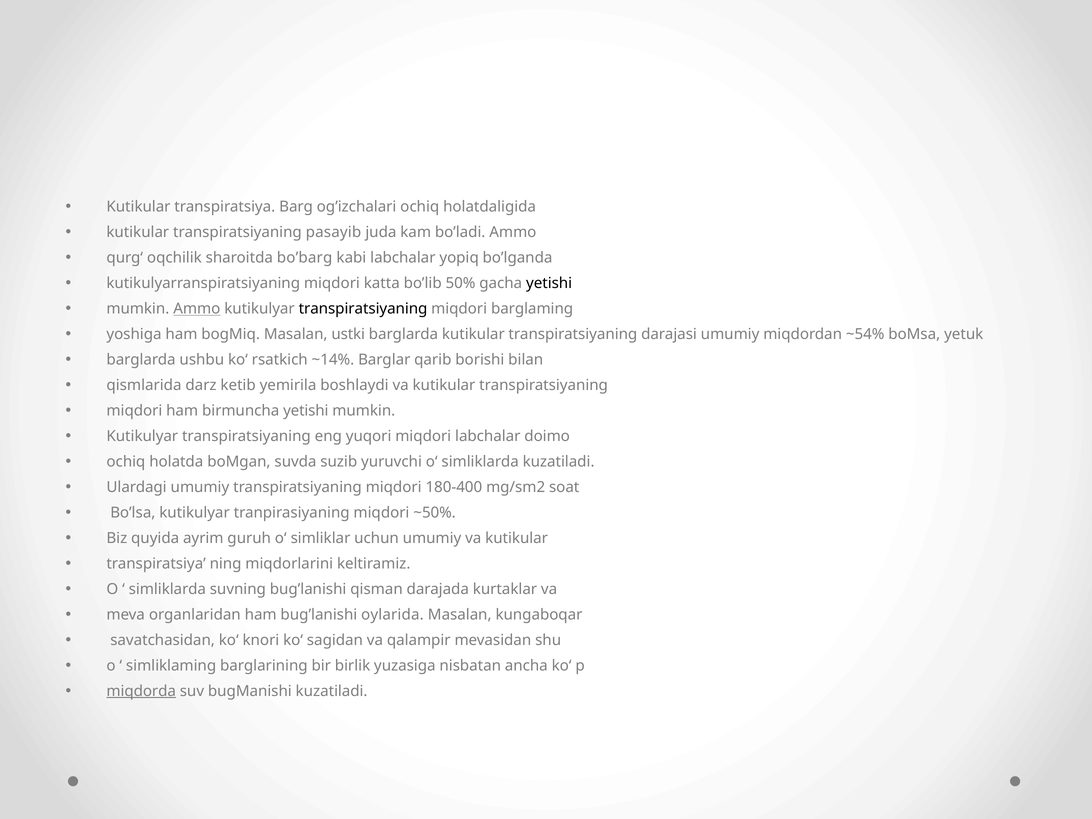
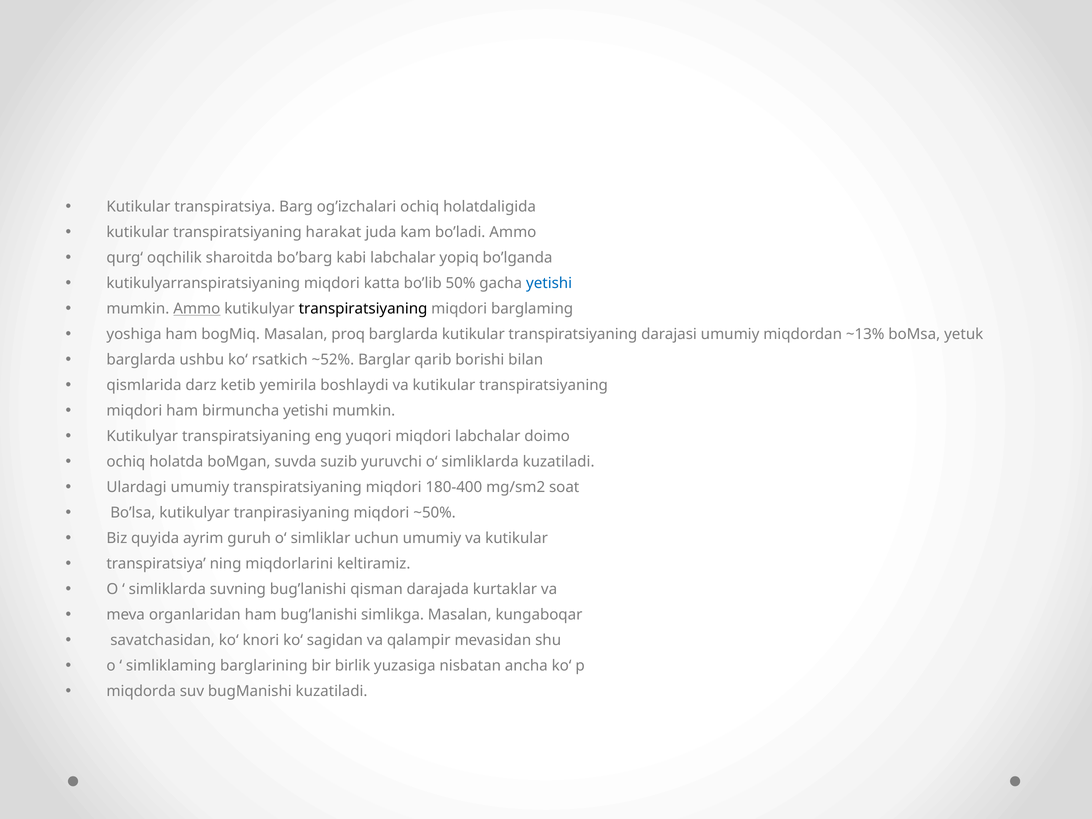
pasayib: pasayib -> harakat
yetishi at (549, 283) colour: black -> blue
ustki: ustki -> proq
~54%: ~54% -> ~13%
~14%: ~14% -> ~52%
oylarida: oylarida -> simlikga
miqdorda underline: present -> none
